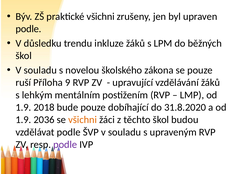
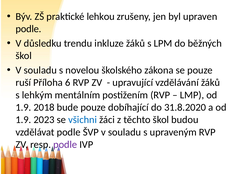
praktické všichni: všichni -> lehkou
9: 9 -> 6
2036: 2036 -> 2023
všichni at (83, 120) colour: orange -> blue
